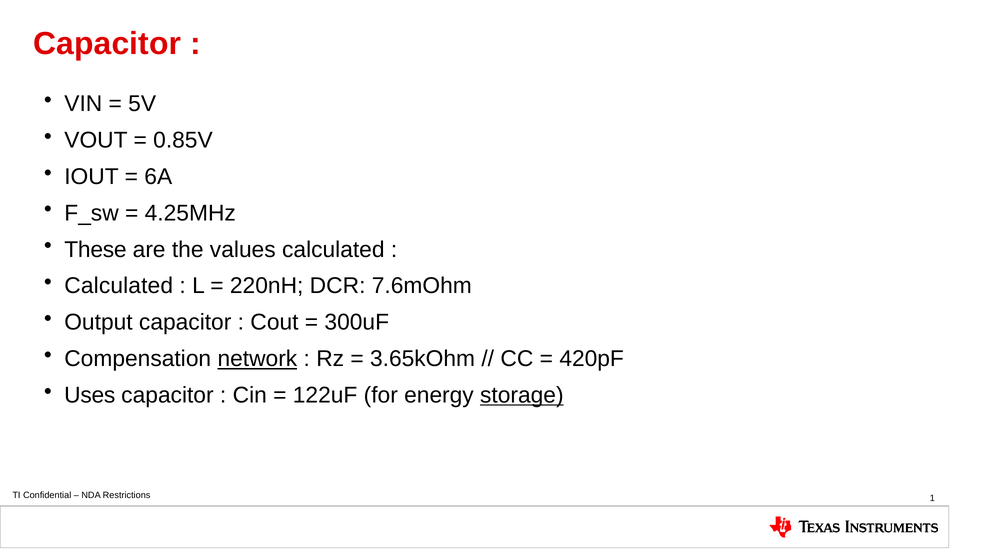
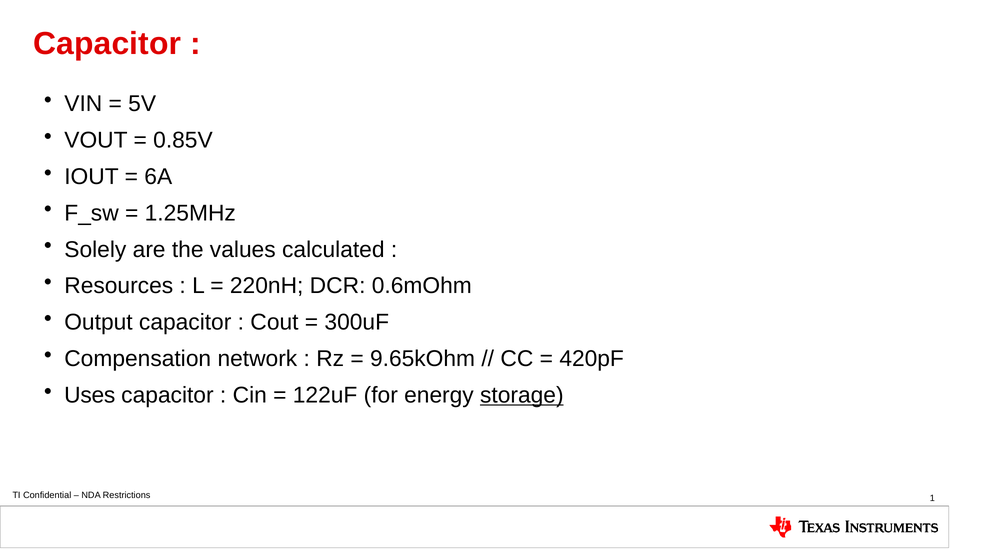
4.25MHz: 4.25MHz -> 1.25MHz
These: These -> Solely
Calculated at (119, 286): Calculated -> Resources
7.6mOhm: 7.6mOhm -> 0.6mOhm
network underline: present -> none
3.65kOhm: 3.65kOhm -> 9.65kOhm
